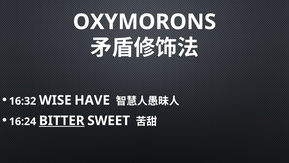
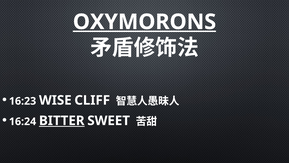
OXYMORONS underline: none -> present
16:32: 16:32 -> 16:23
HAVE: HAVE -> CLIFF
